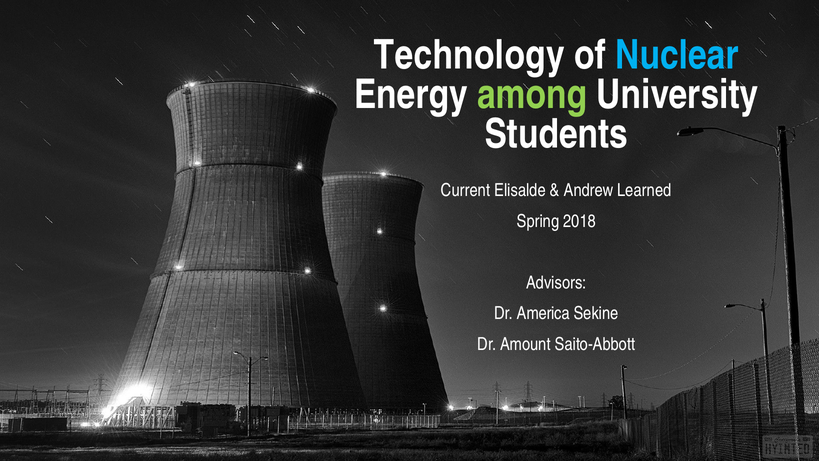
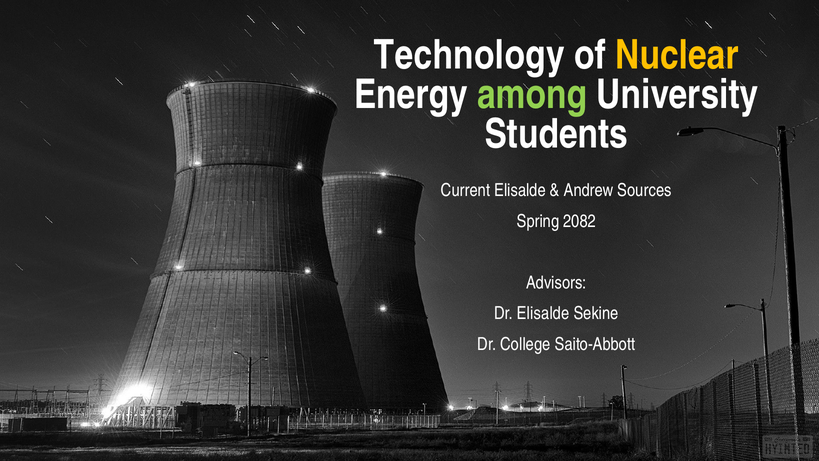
Nuclear colour: light blue -> yellow
Learned: Learned -> Sources
2018: 2018 -> 2082
Dr America: America -> Elisalde
Amount: Amount -> College
